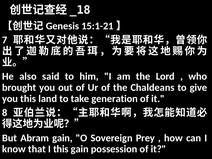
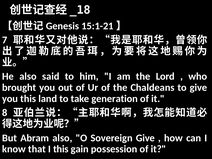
Abram gain: gain -> also
Sovereign Prey: Prey -> Give
